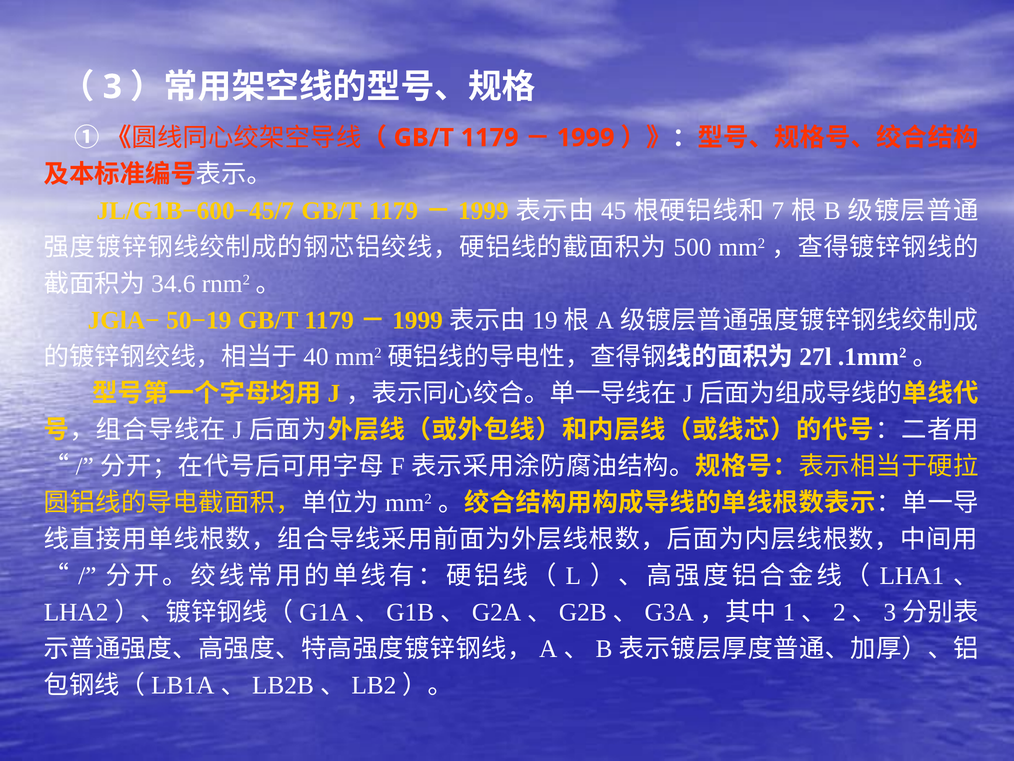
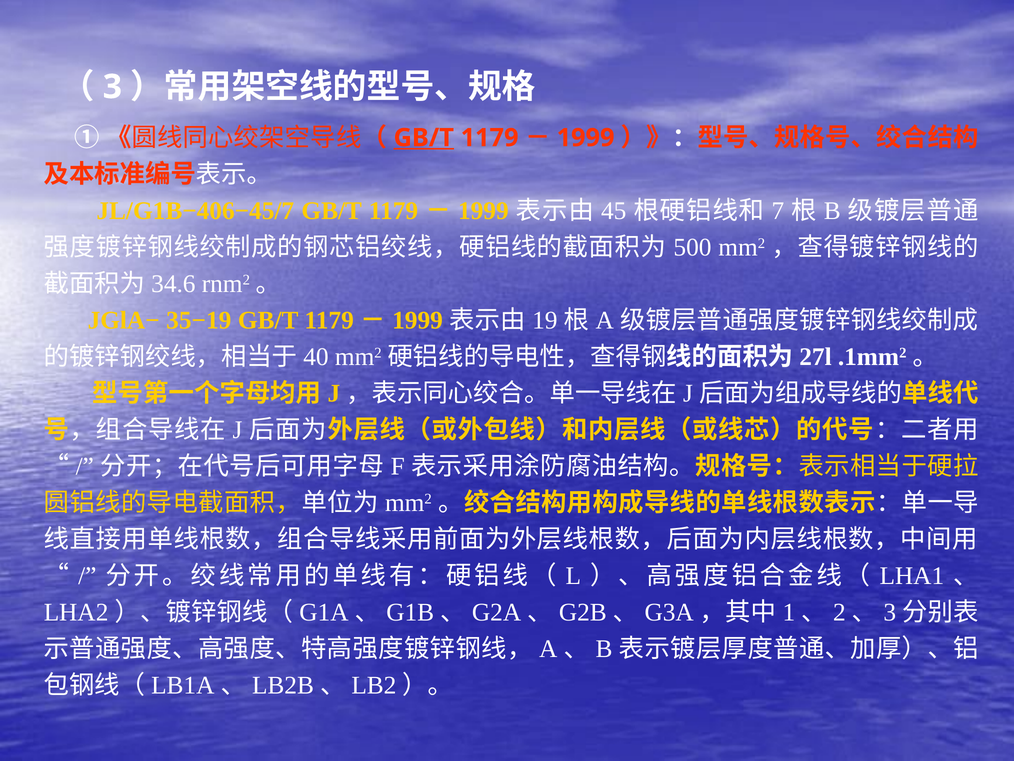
GB/T at (424, 138) underline: none -> present
JL/G1B−600−45/7: JL/G1B−600−45/7 -> JL/G1B−406−45/7
50−19: 50−19 -> 35−19
